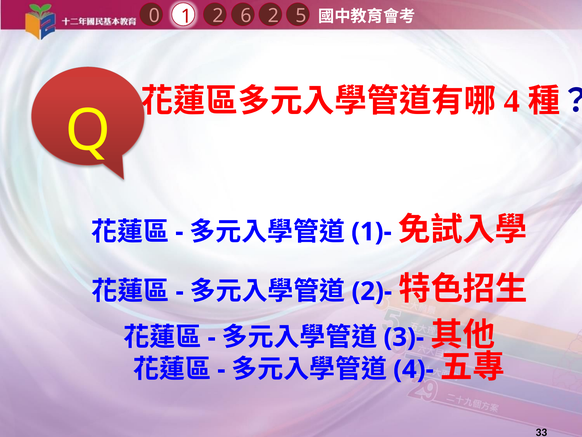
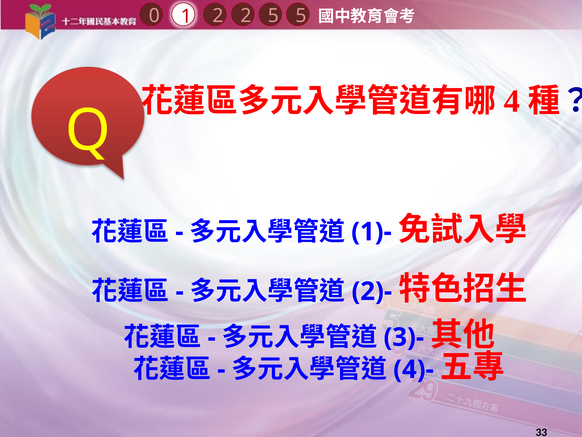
2 2: 2 -> 5
1 6: 6 -> 2
